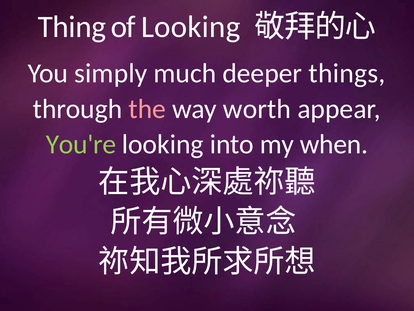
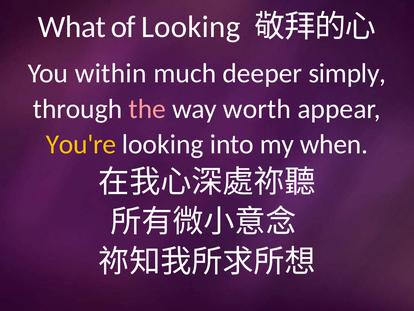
Thing: Thing -> What
simply: simply -> within
things: things -> simply
You're colour: light green -> yellow
